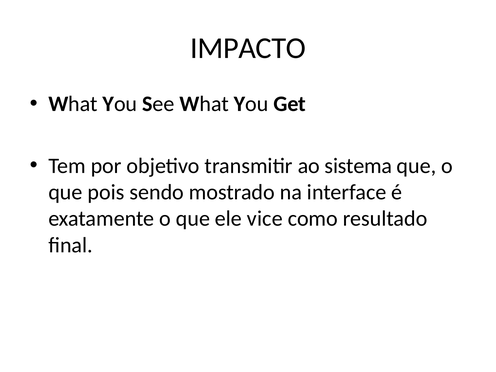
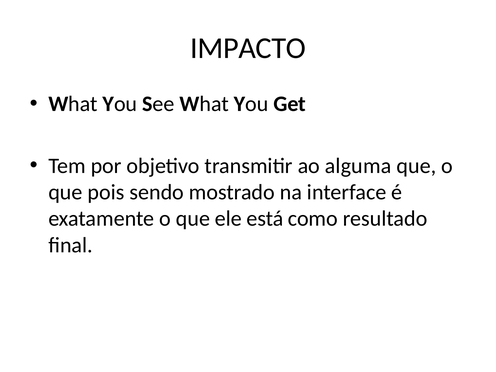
sistema: sistema -> alguma
vice: vice -> está
